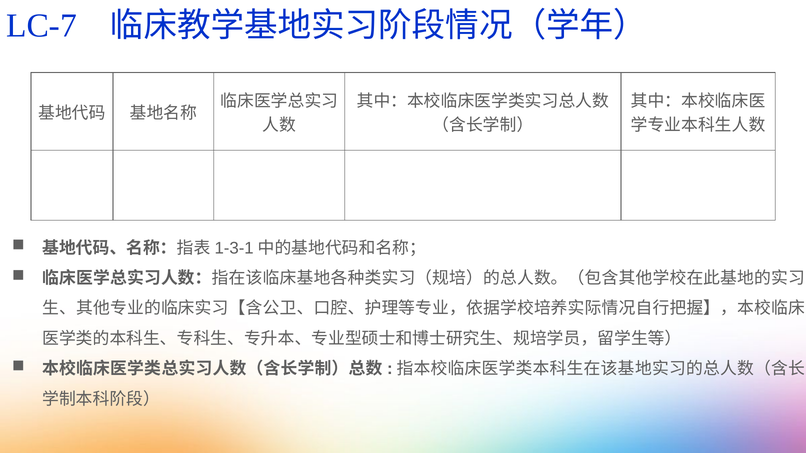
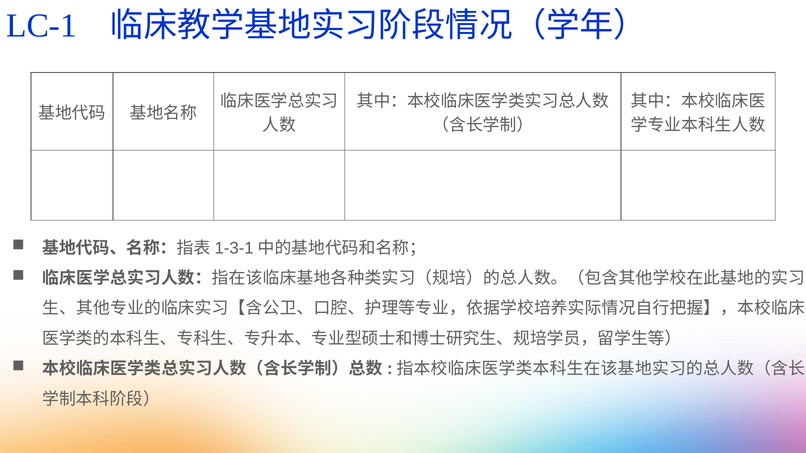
LC-7: LC-7 -> LC-1
